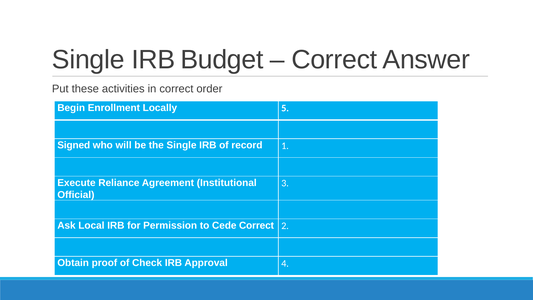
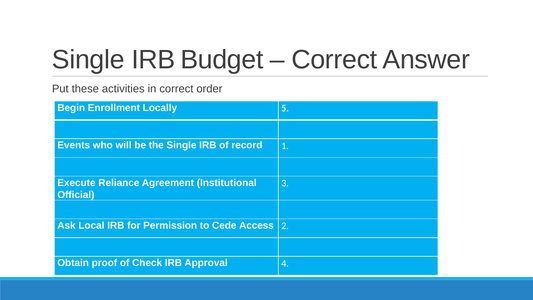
Signed: Signed -> Events
Cede Correct: Correct -> Access
